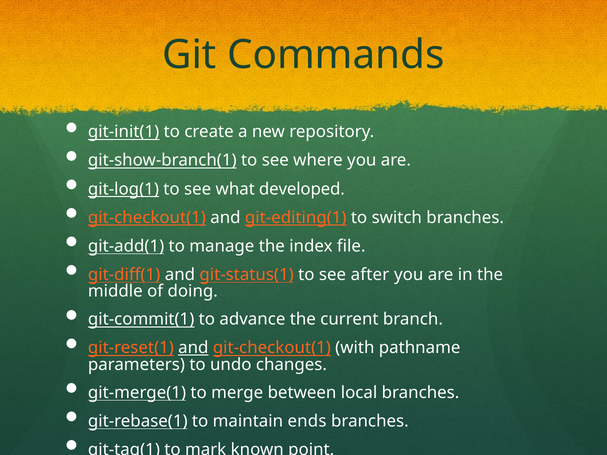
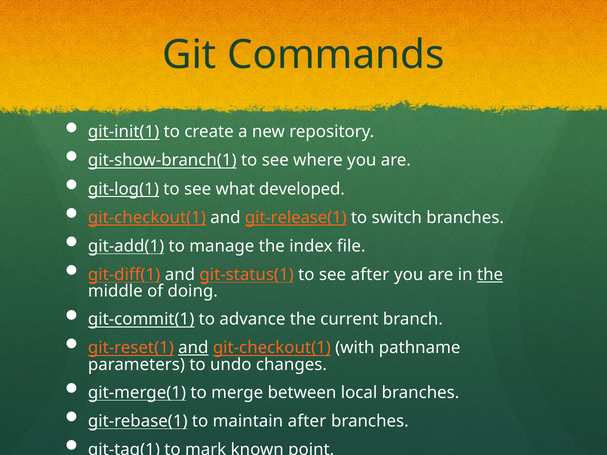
git-editing(1: git-editing(1 -> git-release(1
the at (490, 275) underline: none -> present
maintain ends: ends -> after
